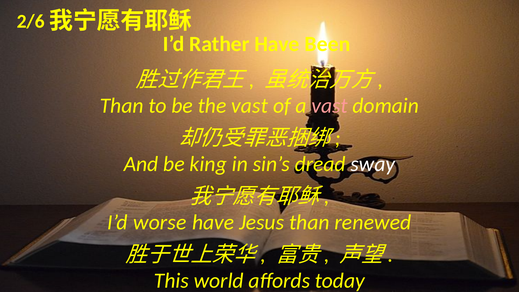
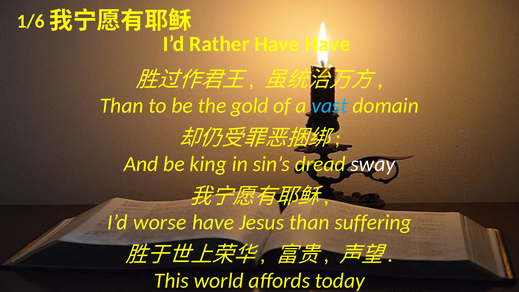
2/6: 2/6 -> 1/6
Have Been: Been -> Have
the vast: vast -> gold
vast at (330, 106) colour: pink -> light blue
renewed: renewed -> suffering
